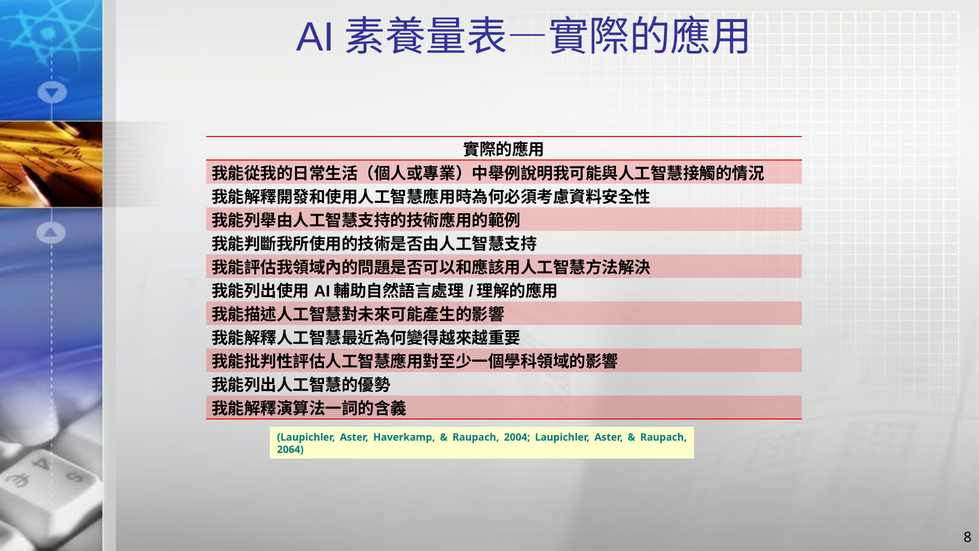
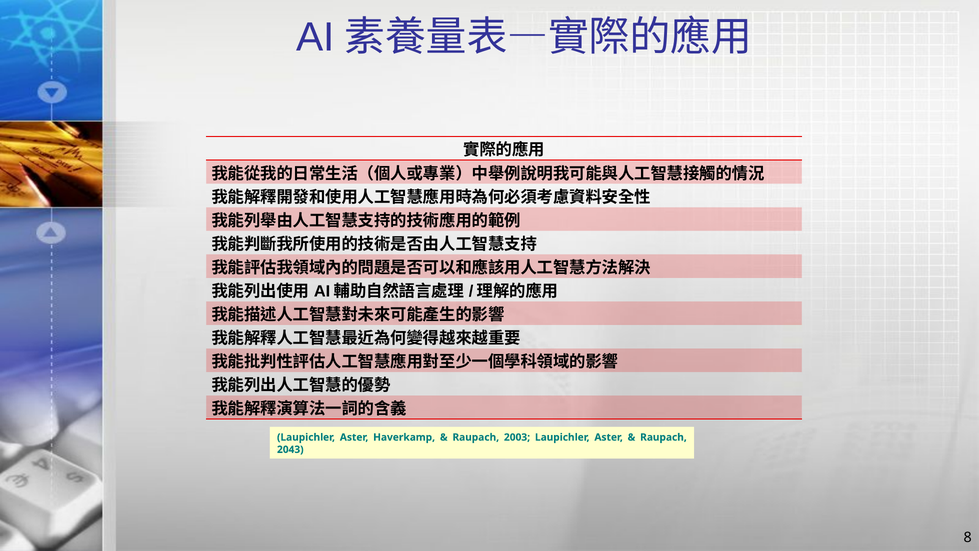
2004: 2004 -> 2003
2064: 2064 -> 2043
